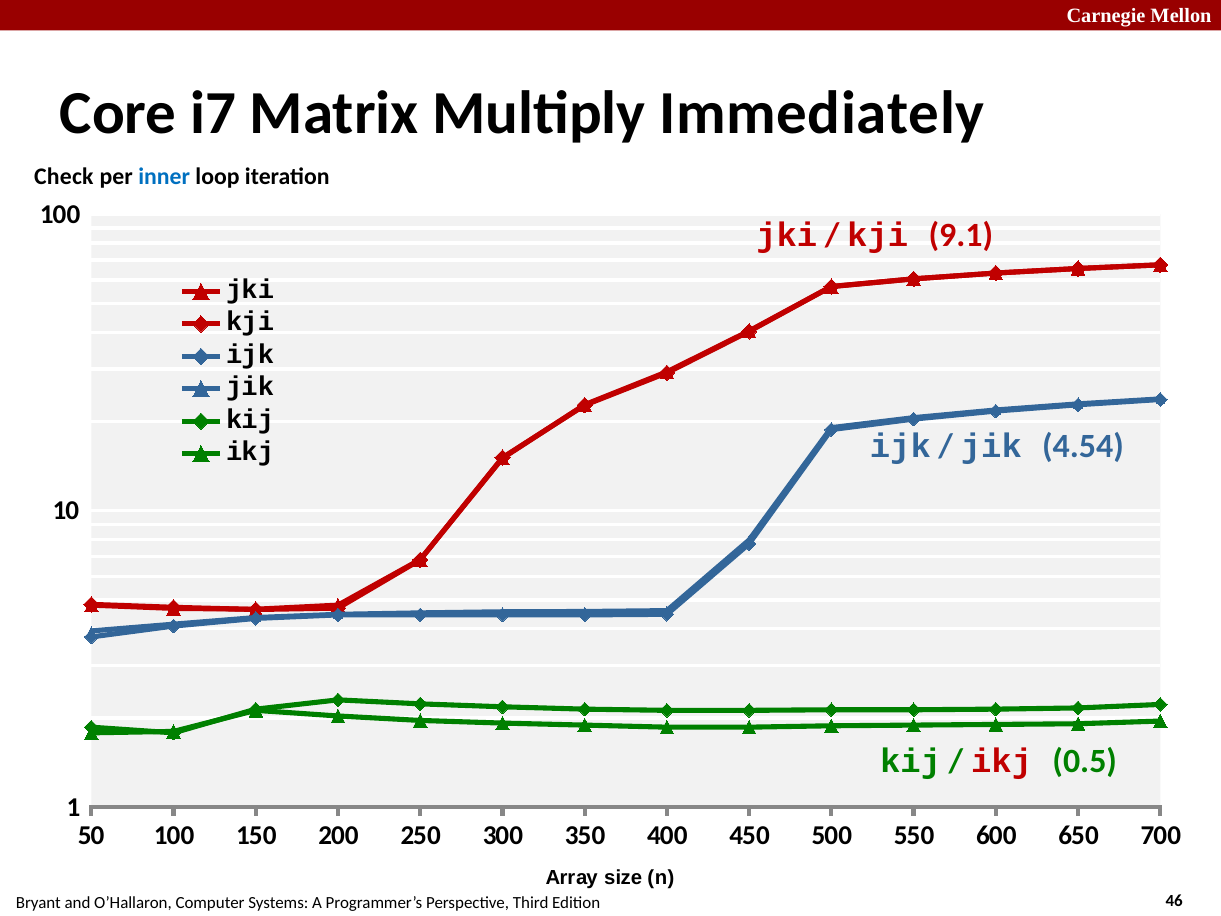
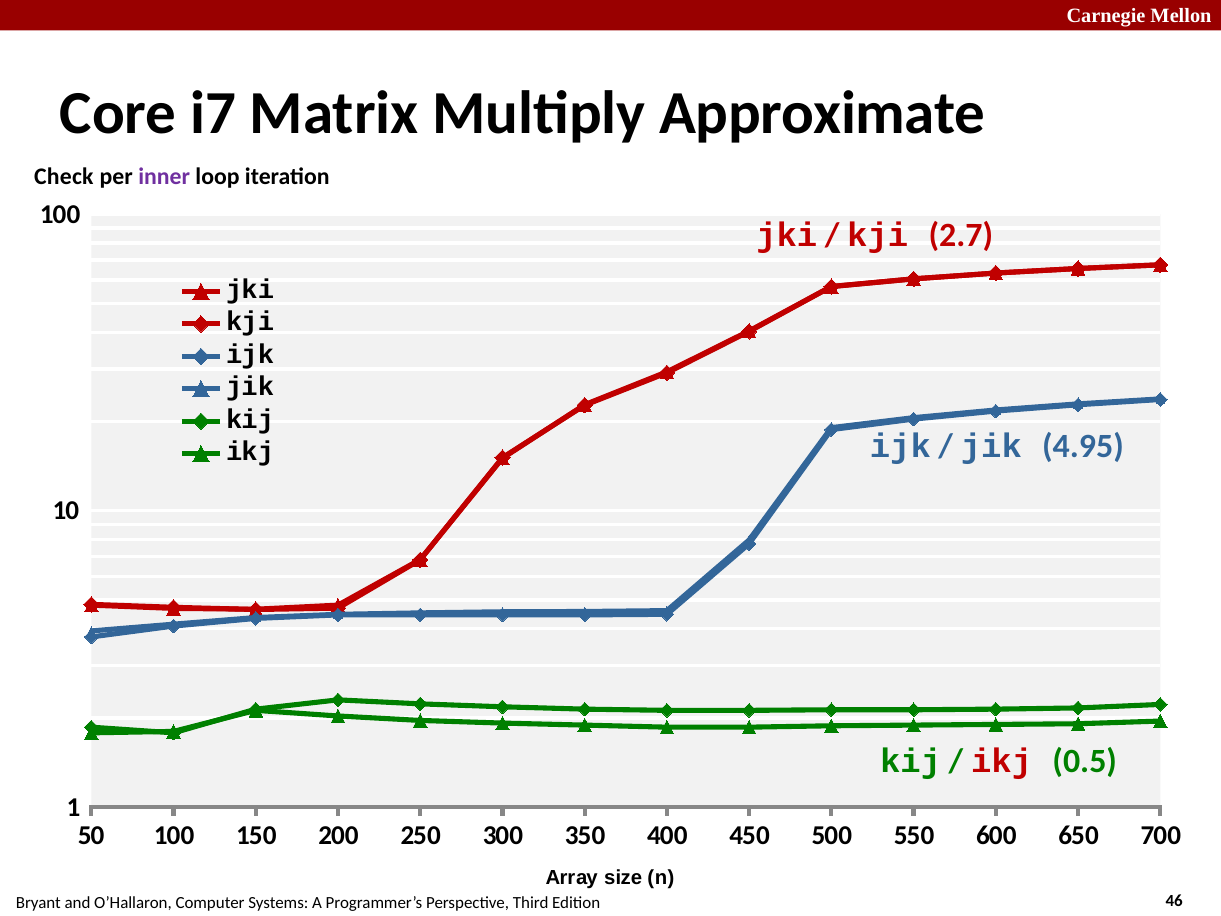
Immediately: Immediately -> Approximate
inner colour: blue -> purple
9.1: 9.1 -> 2.7
4.54: 4.54 -> 4.95
